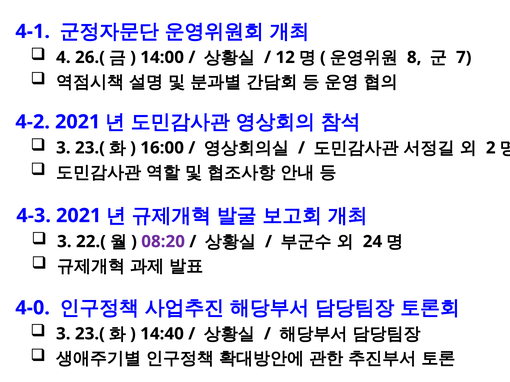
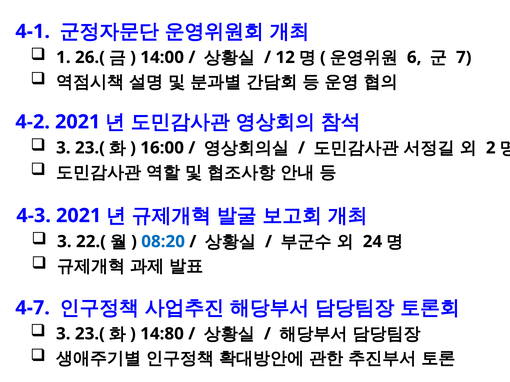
4: 4 -> 1
8: 8 -> 6
08:20 colour: purple -> blue
4-0: 4-0 -> 4-7
14:40: 14:40 -> 14:80
